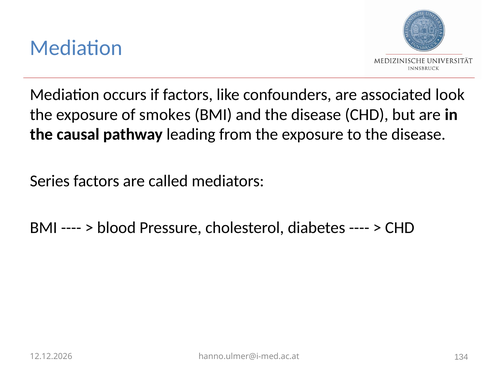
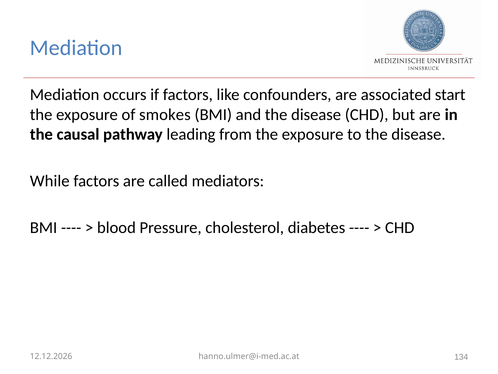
look: look -> start
Series: Series -> While
